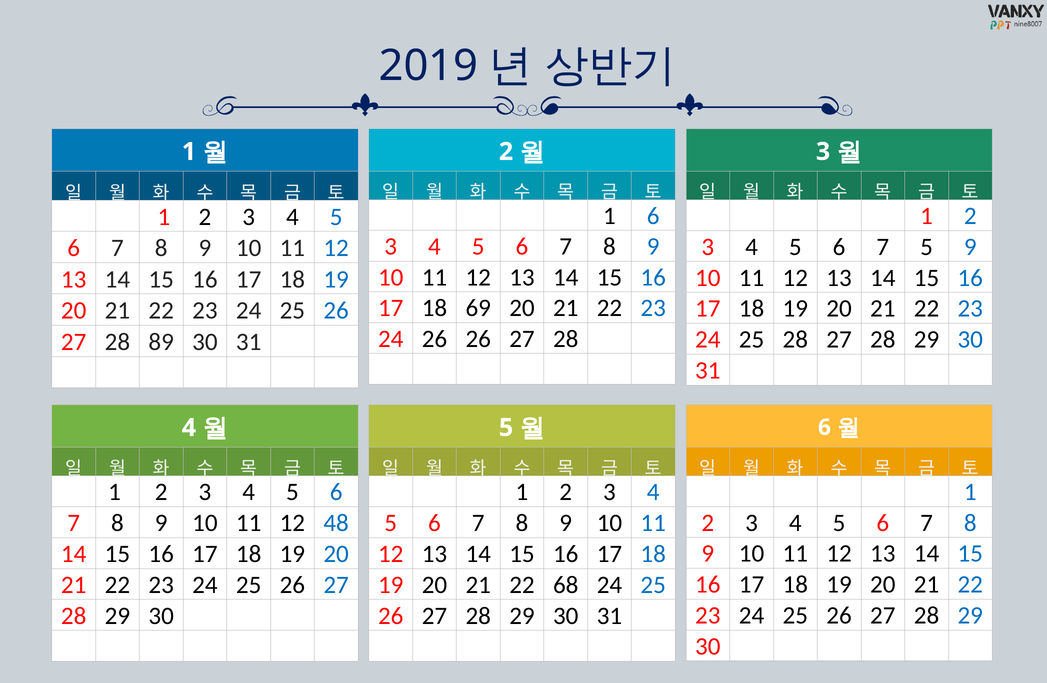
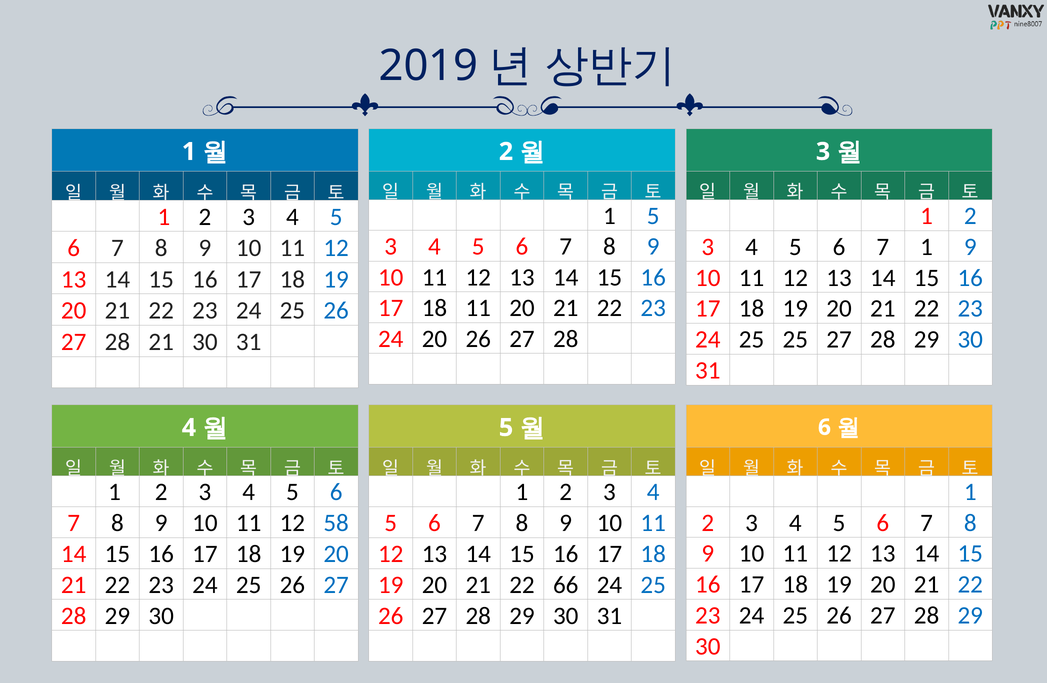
1 6: 6 -> 5
7 5: 5 -> 1
18 69: 69 -> 11
24 26: 26 -> 20
25 28: 28 -> 25
28 89: 89 -> 21
48: 48 -> 58
68: 68 -> 66
